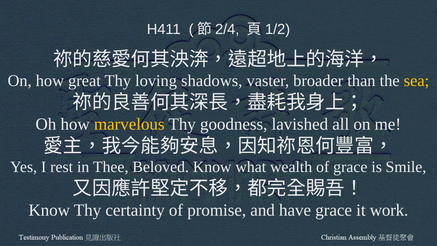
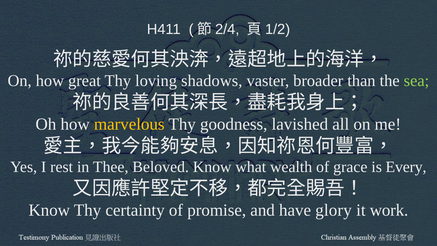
sea colour: yellow -> light green
Smile: Smile -> Every
have grace: grace -> glory
